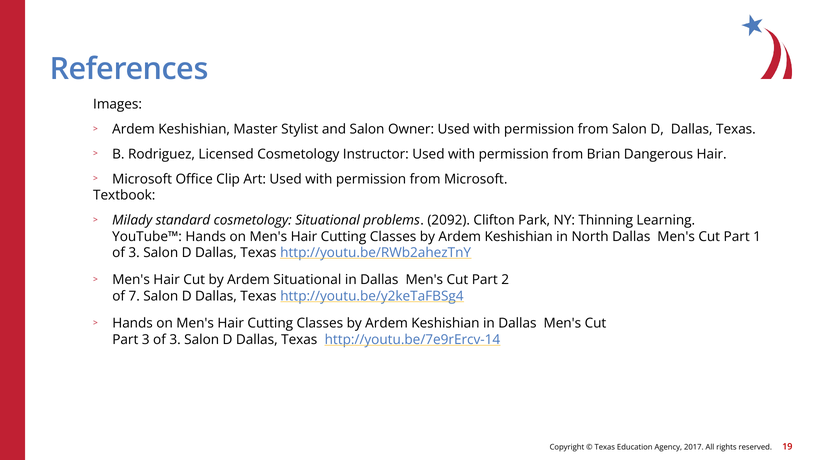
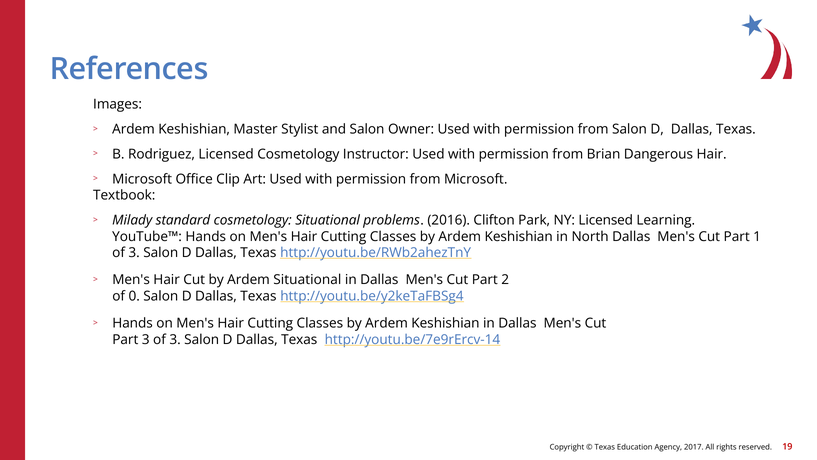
2092: 2092 -> 2016
NY Thinning: Thinning -> Licensed
7: 7 -> 0
